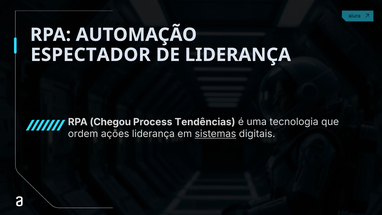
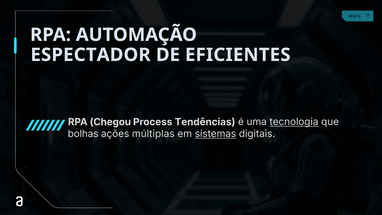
DE LIDERANÇA: LIDERANÇA -> EFICIENTES
tecnologia underline: none -> present
ordem: ordem -> bolhas
ações liderança: liderança -> múltiplas
